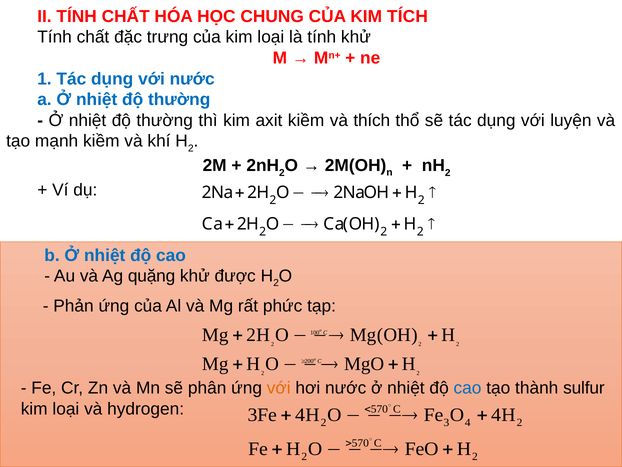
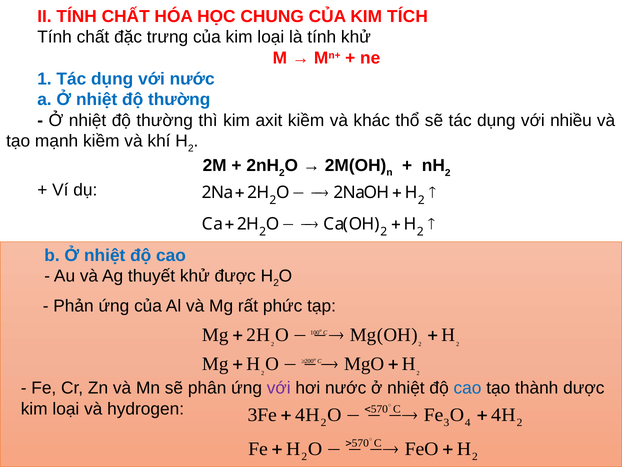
thích: thích -> khác
luyện: luyện -> nhiều
quặng: quặng -> thuyết
với at (279, 388) colour: orange -> purple
sulfur: sulfur -> dược
